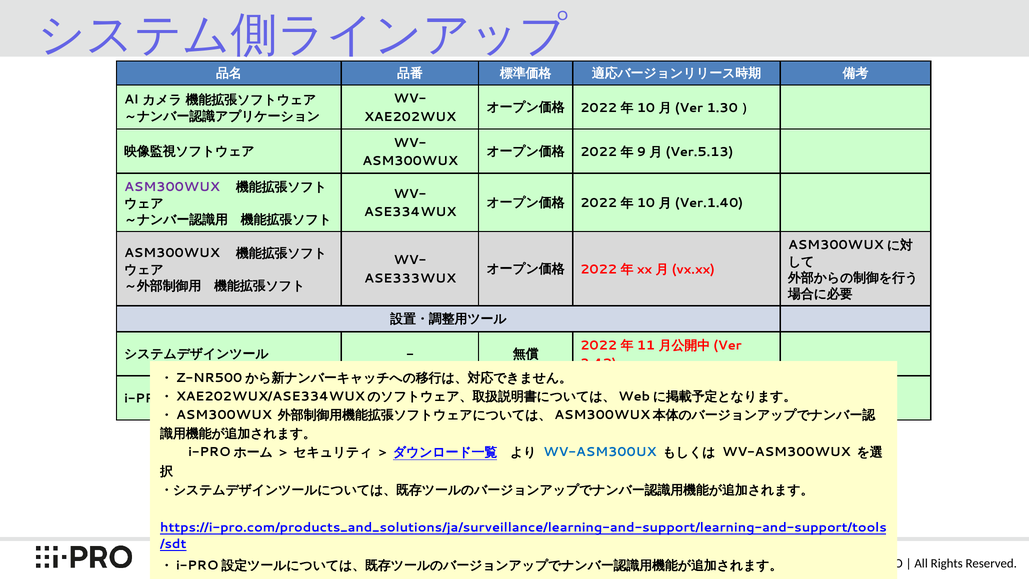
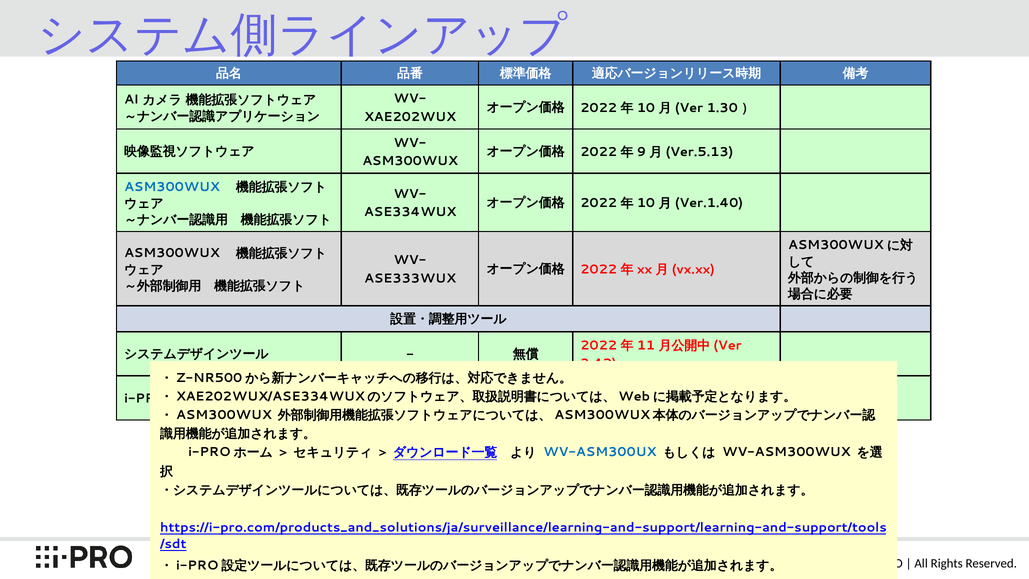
ASM300WUX at (172, 187) colour: purple -> blue
